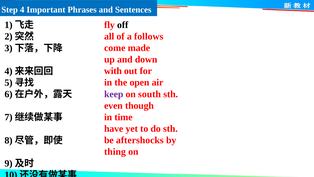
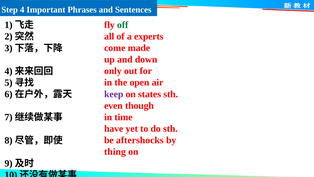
off colour: black -> green
follows: follows -> experts
with: with -> only
south: south -> states
